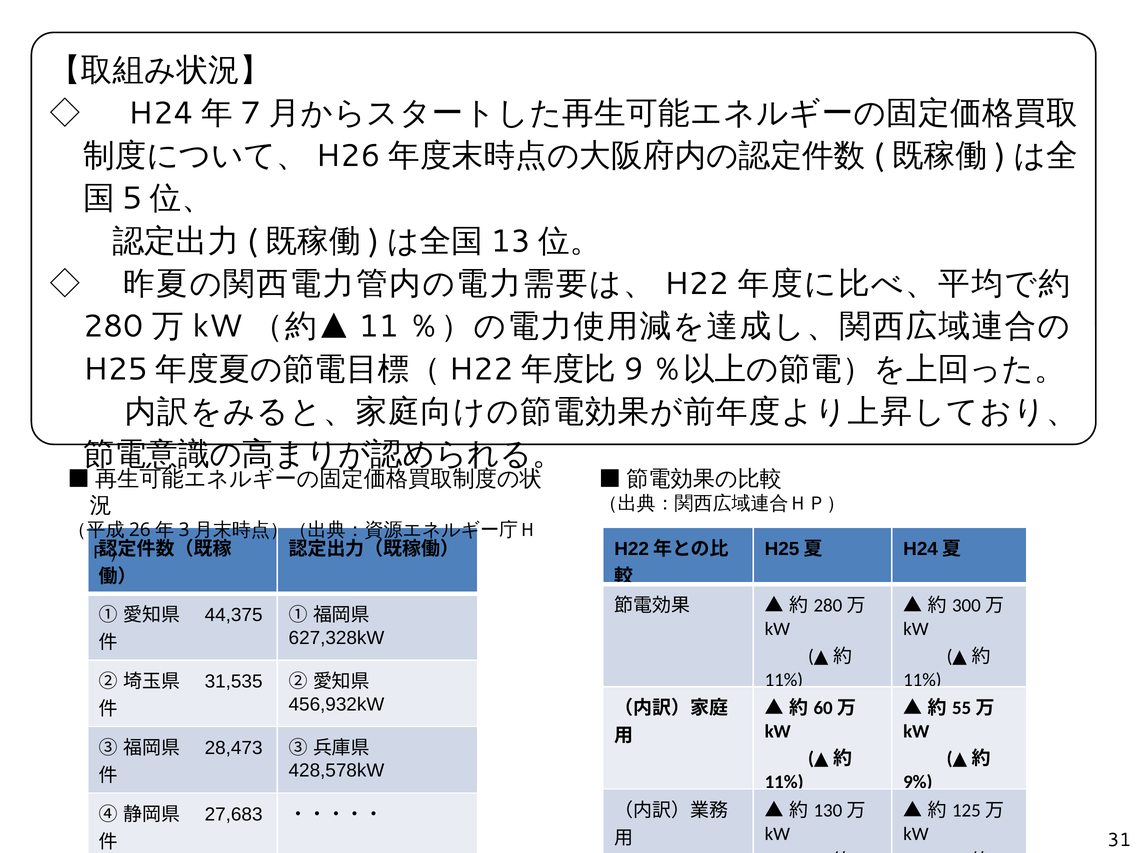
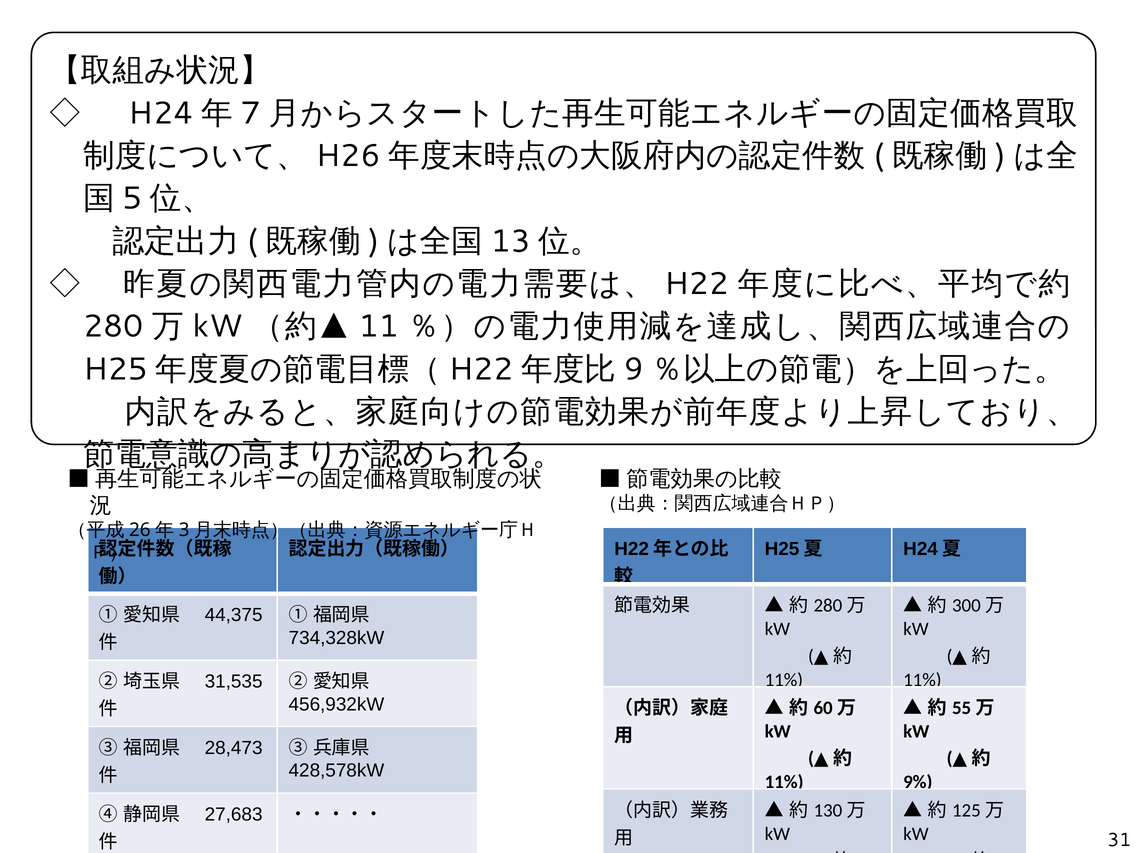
627,328kW: 627,328kW -> 734,328kW
